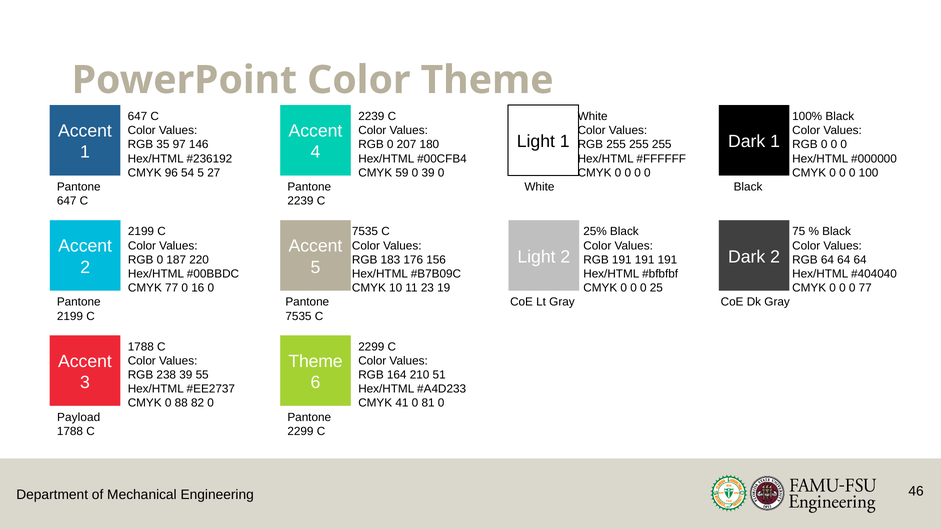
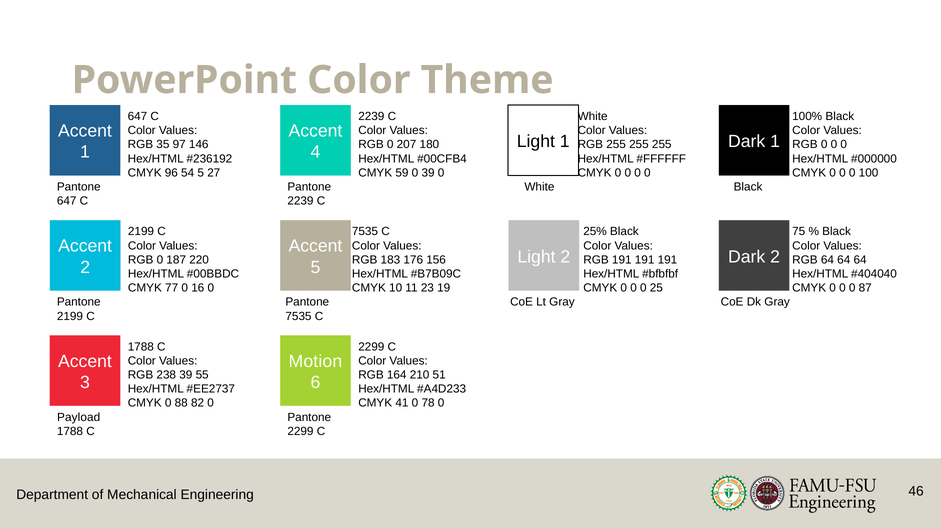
0 77: 77 -> 87
Theme at (316, 361): Theme -> Motion
81: 81 -> 78
